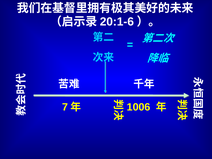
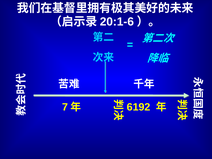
1006: 1006 -> 6192
